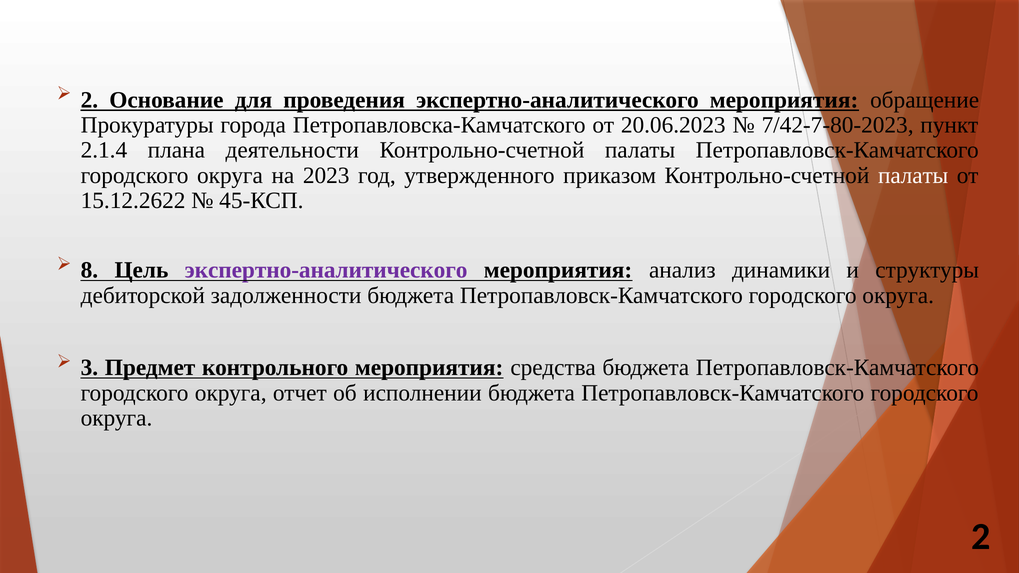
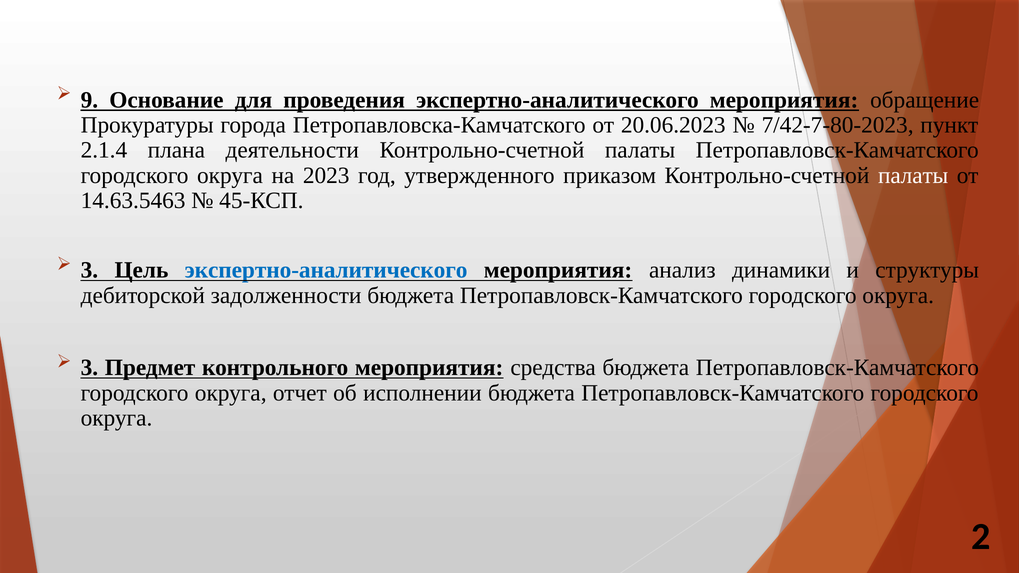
2 at (89, 100): 2 -> 9
15.12.2622: 15.12.2622 -> 14.63.5463
8 at (89, 270): 8 -> 3
экспертно-аналитического at (326, 270) colour: purple -> blue
